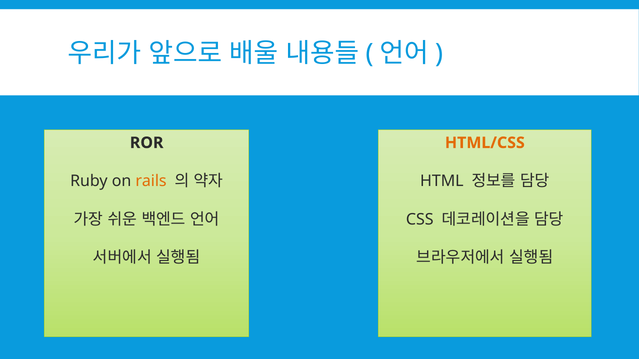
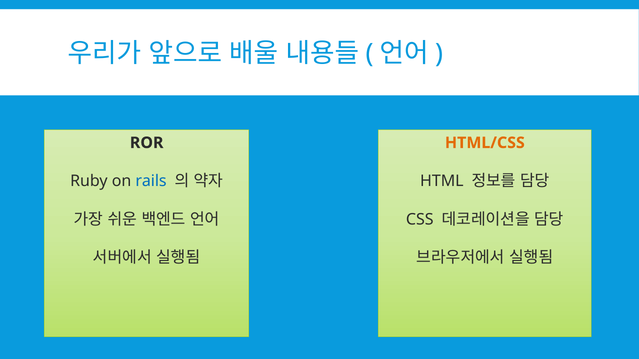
rails colour: orange -> blue
